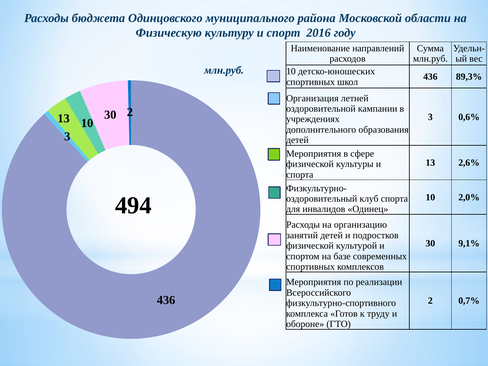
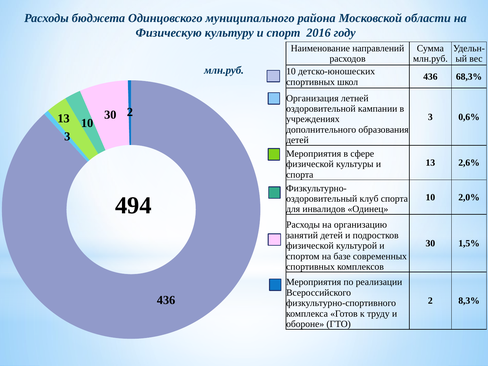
89,3%: 89,3% -> 68,3%
9,1%: 9,1% -> 1,5%
0,7%: 0,7% -> 8,3%
